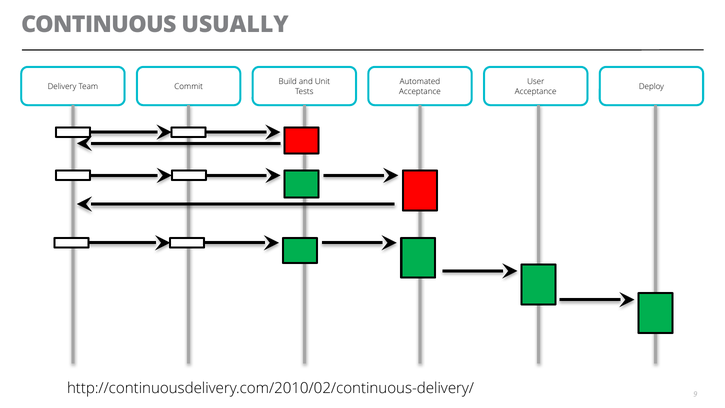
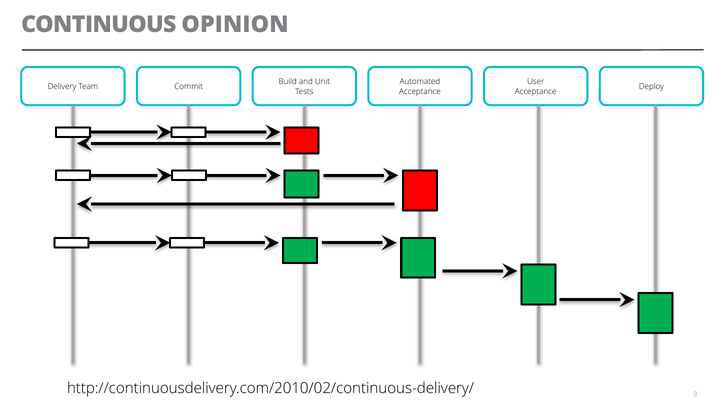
USUALLY: USUALLY -> OPINION
